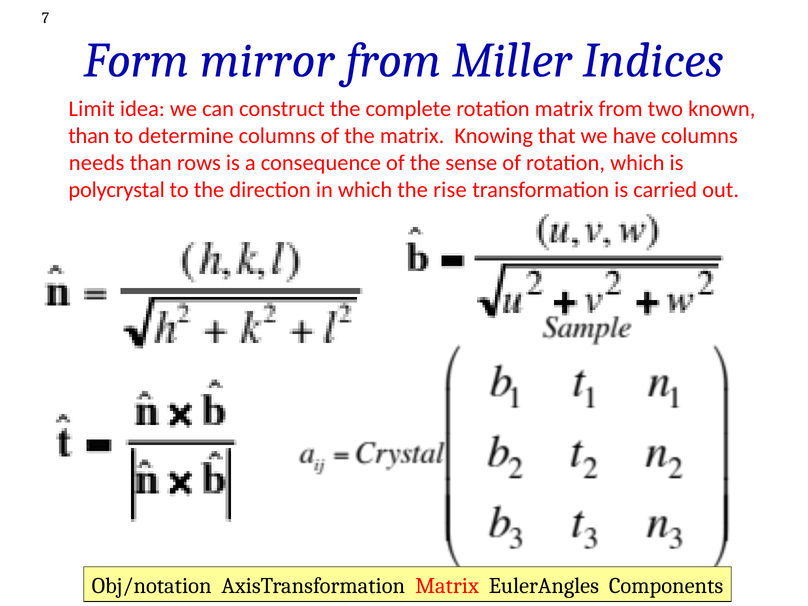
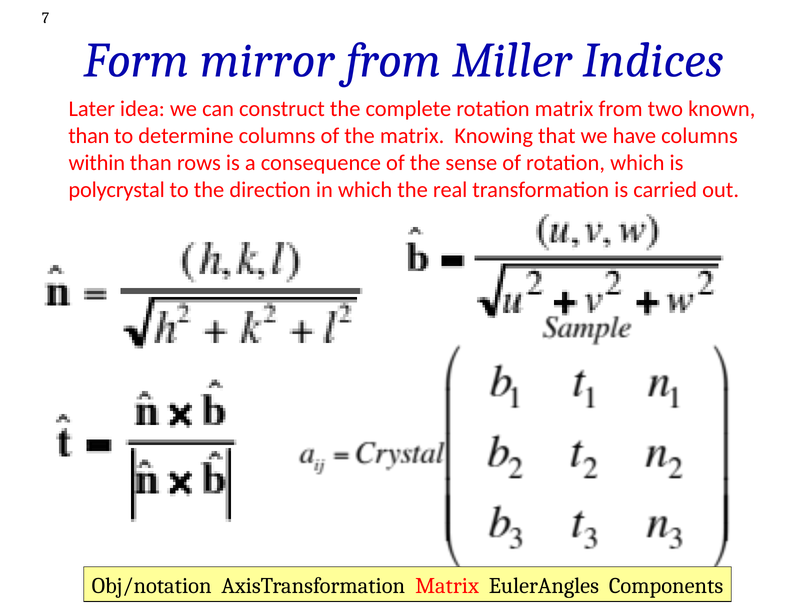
Limit: Limit -> Later
needs: needs -> within
rise: rise -> real
